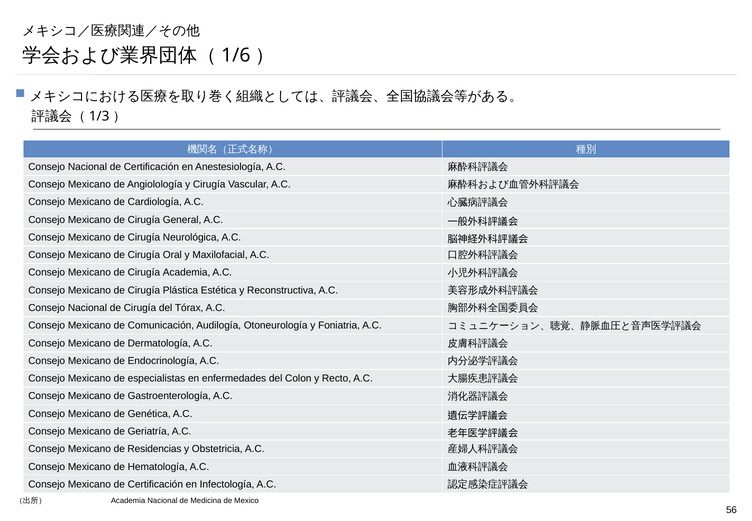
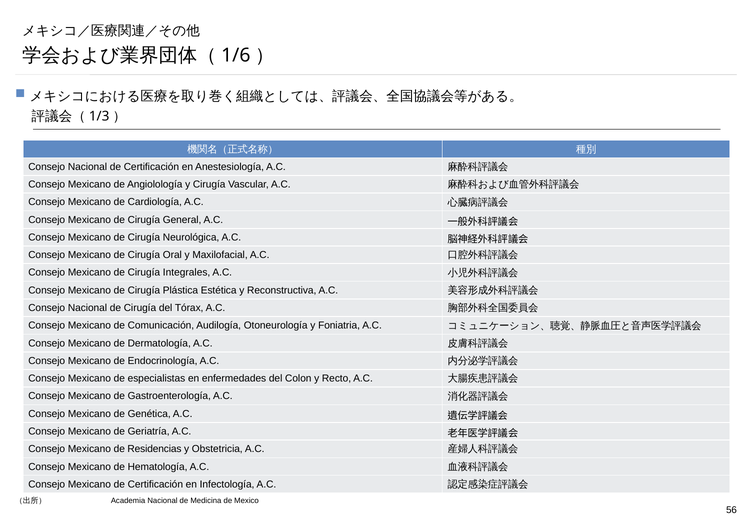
Cirugía Academia: Academia -> Integrales
